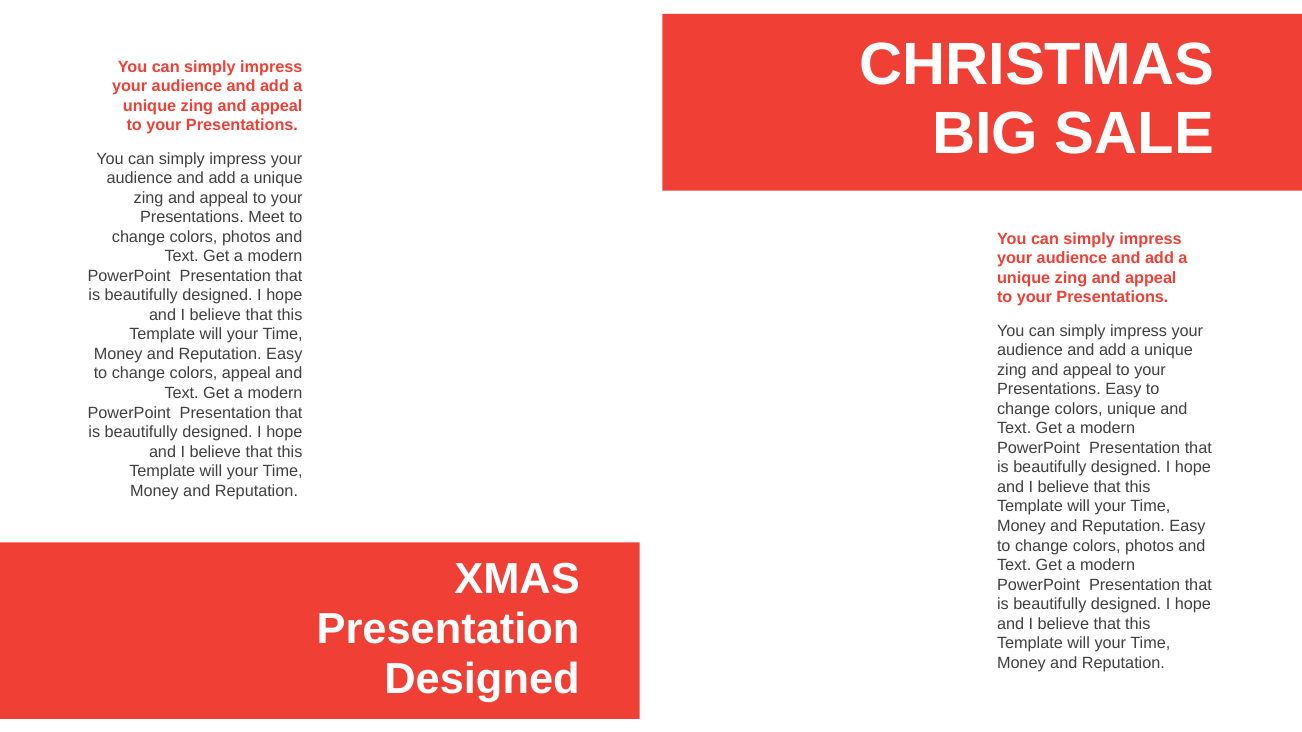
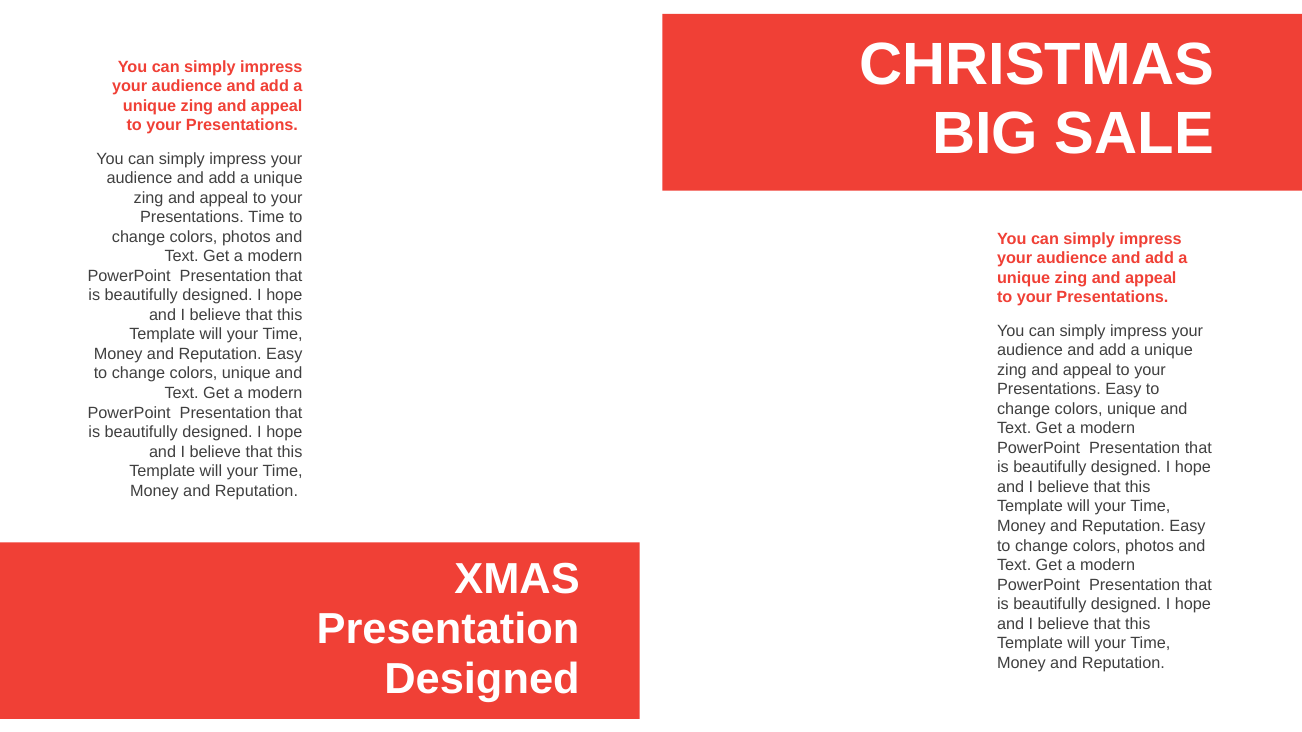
Presentations Meet: Meet -> Time
appeal at (246, 374): appeal -> unique
